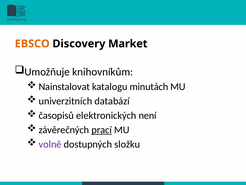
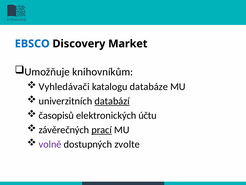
EBSCO colour: orange -> blue
Nainstalovat: Nainstalovat -> Vyhledávači
minutách: minutách -> databáze
databází underline: none -> present
není: není -> účtu
složku: složku -> zvolte
